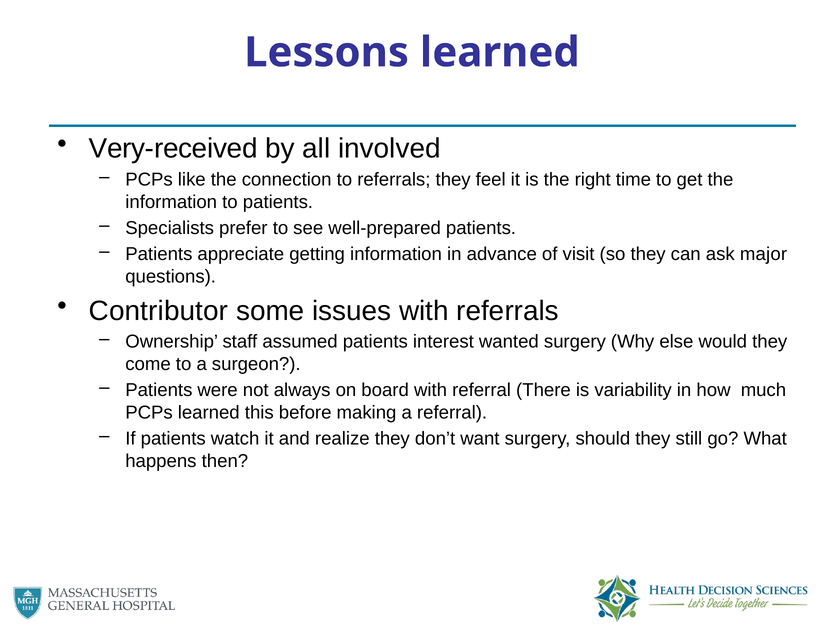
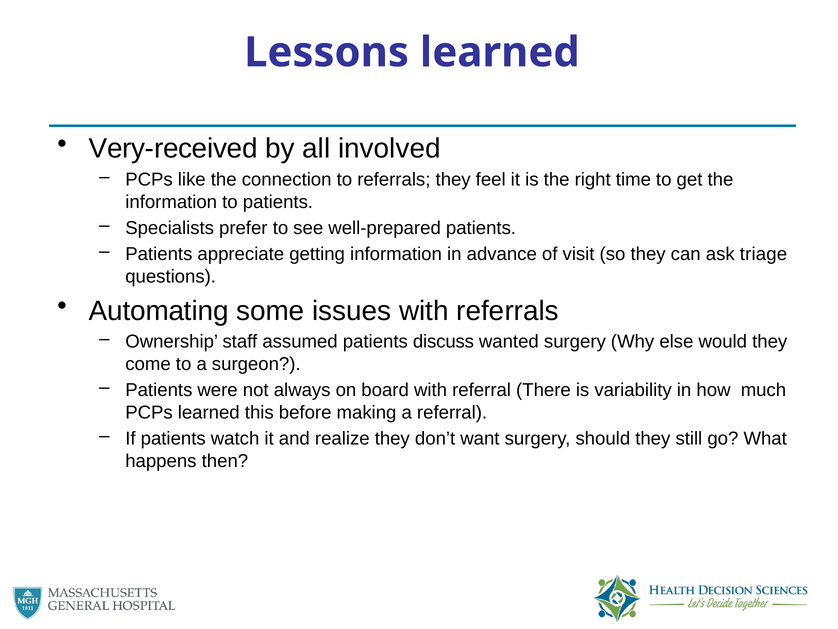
major: major -> triage
Contributor: Contributor -> Automating
interest: interest -> discuss
